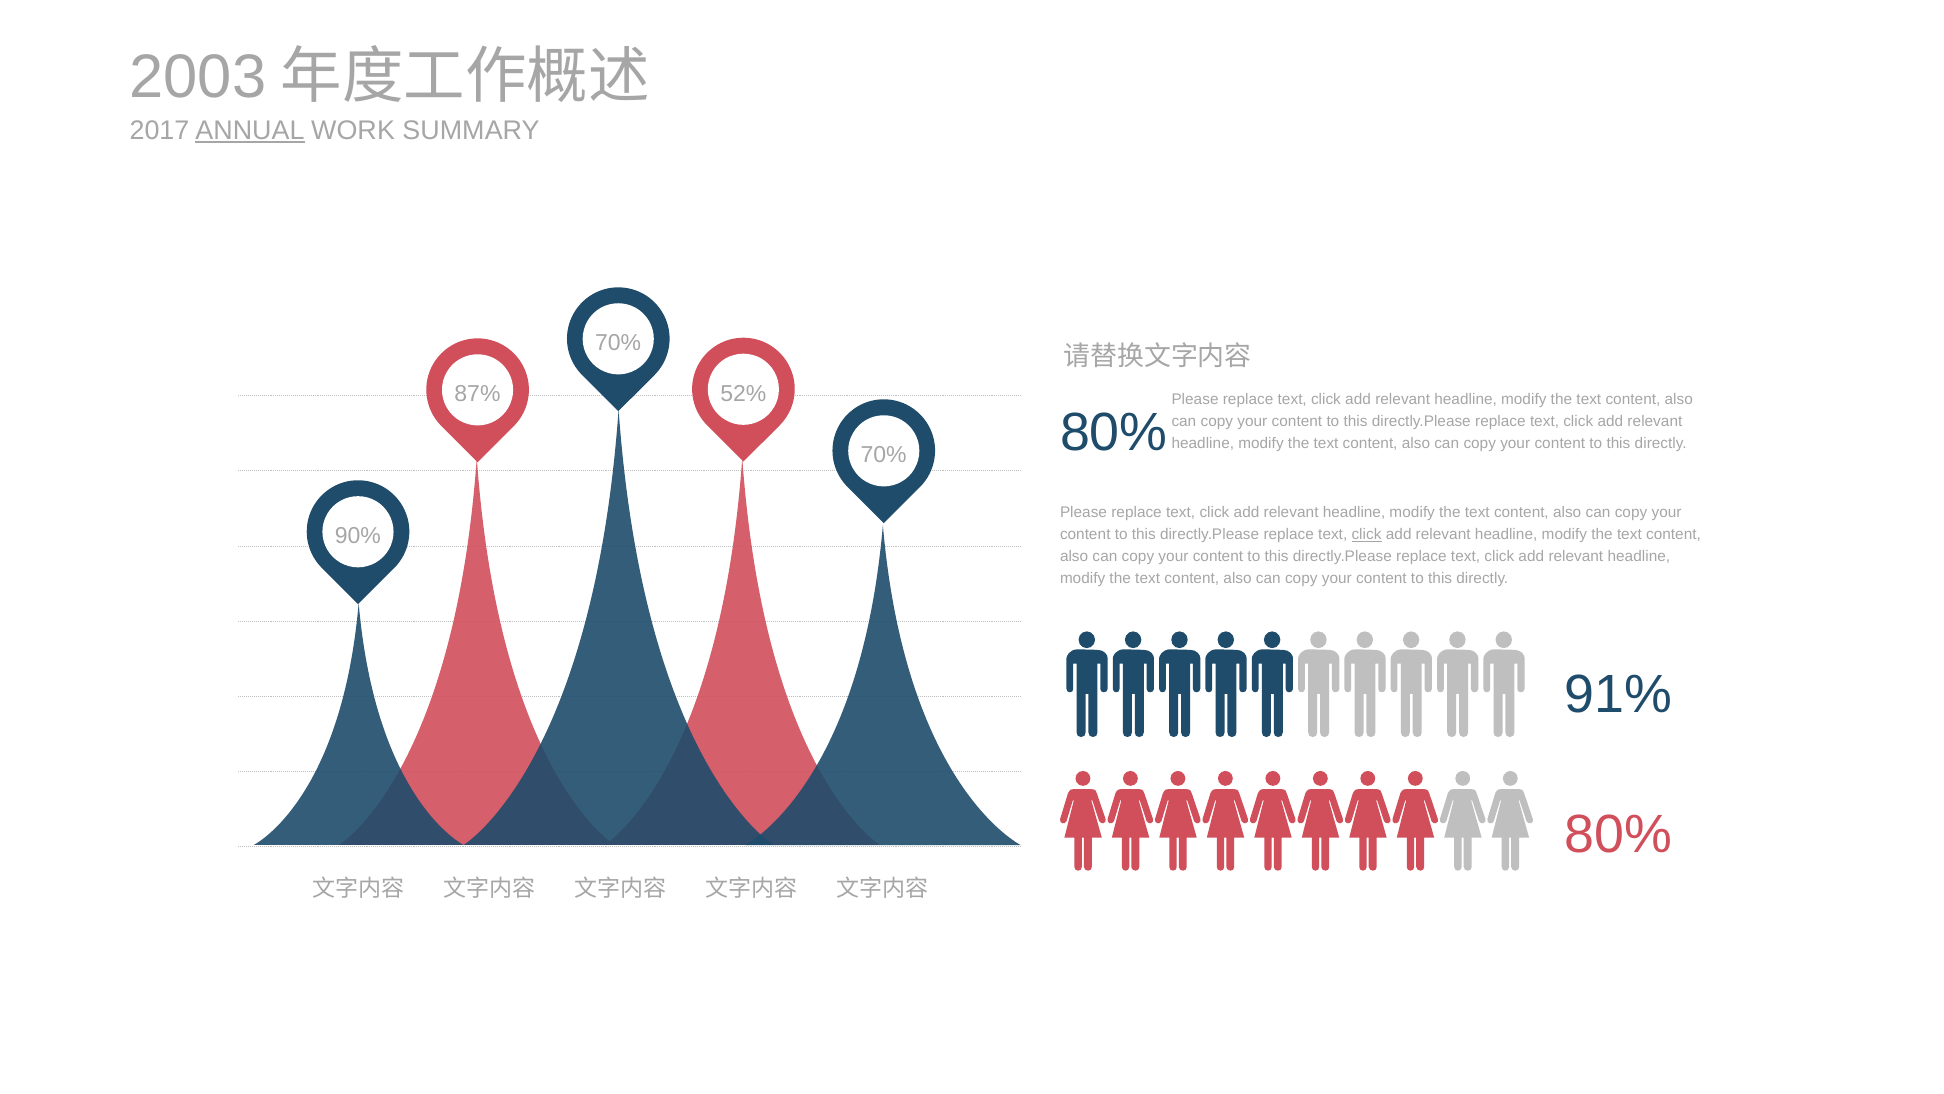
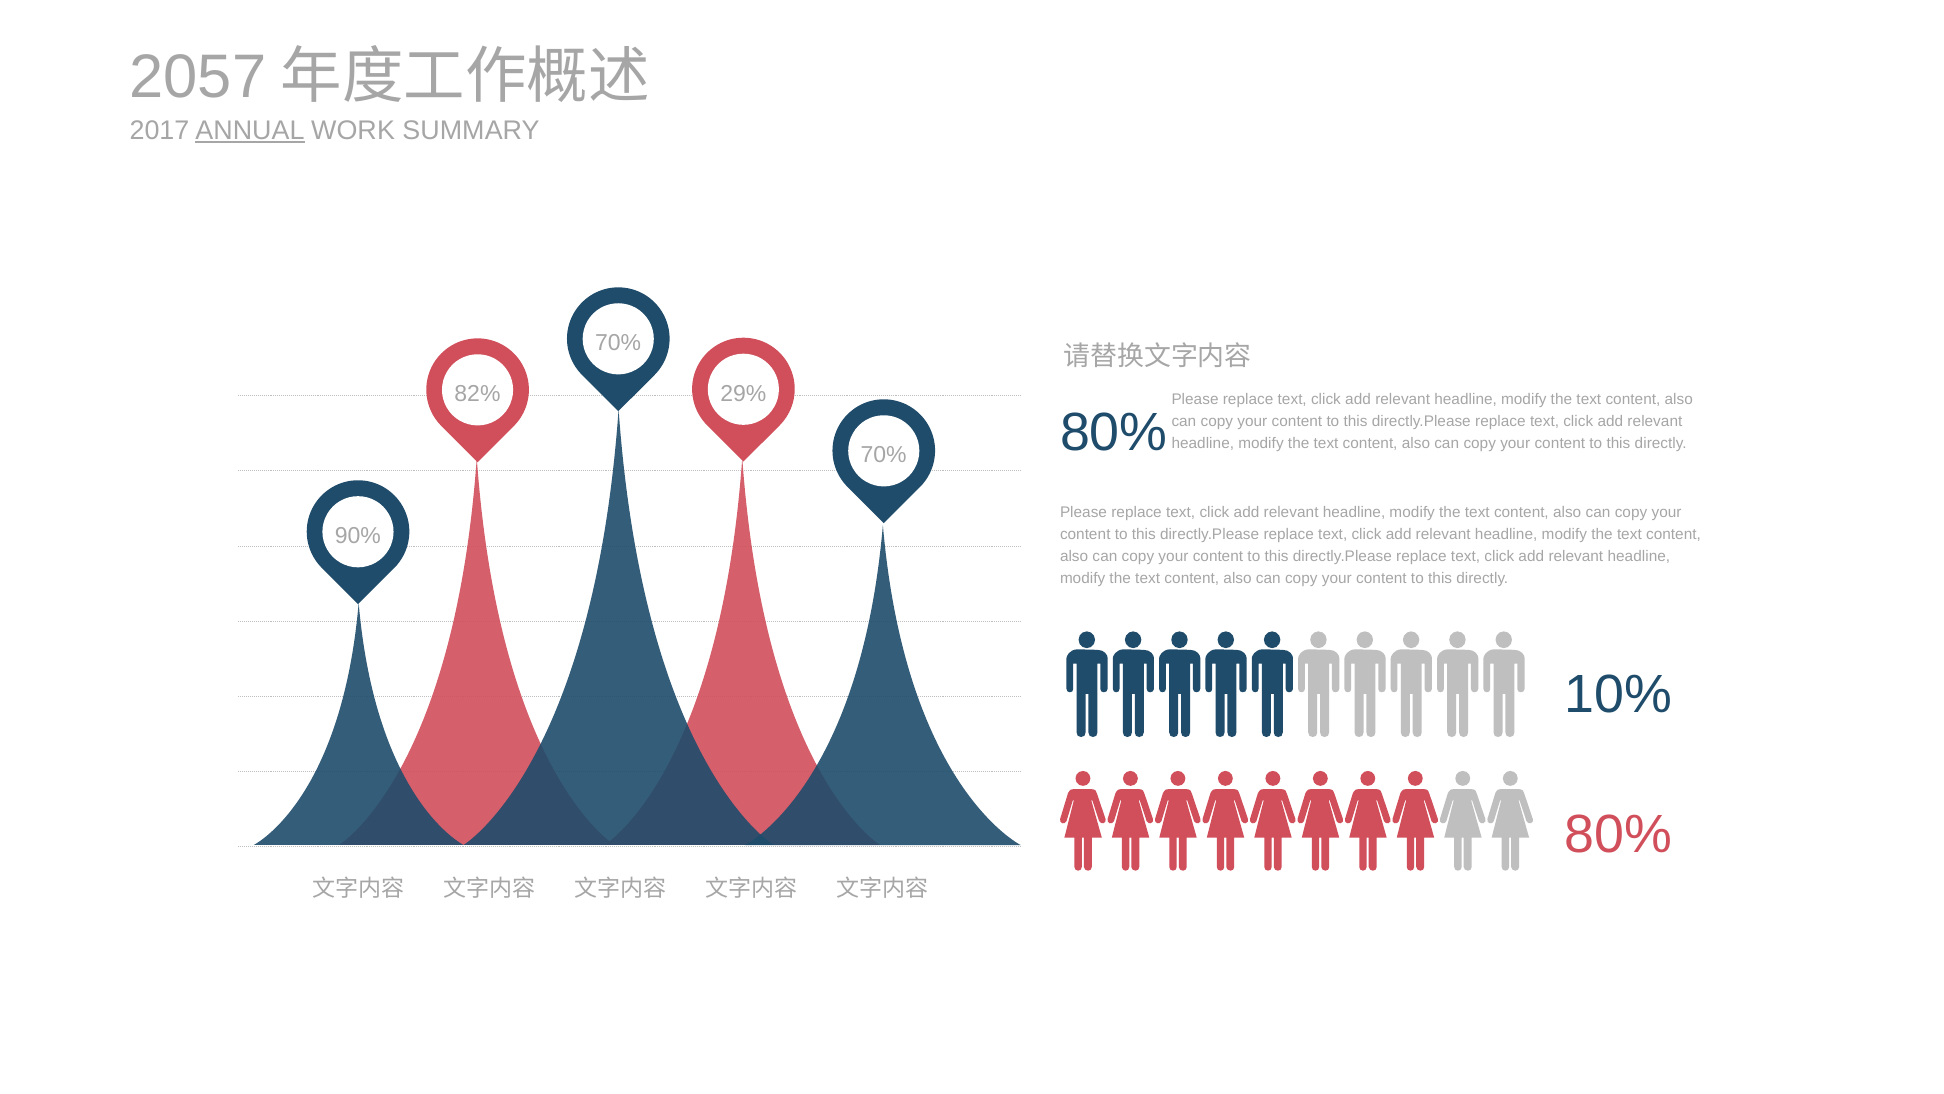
2003: 2003 -> 2057
52%: 52% -> 29%
87%: 87% -> 82%
click at (1367, 534) underline: present -> none
91%: 91% -> 10%
